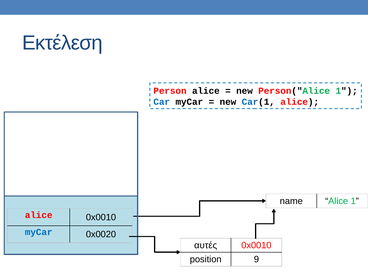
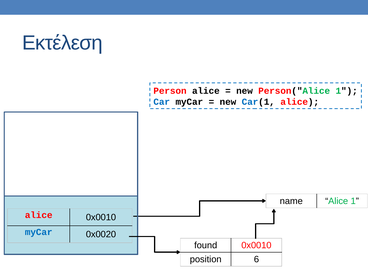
αυτές: αυτές -> found
9: 9 -> 6
